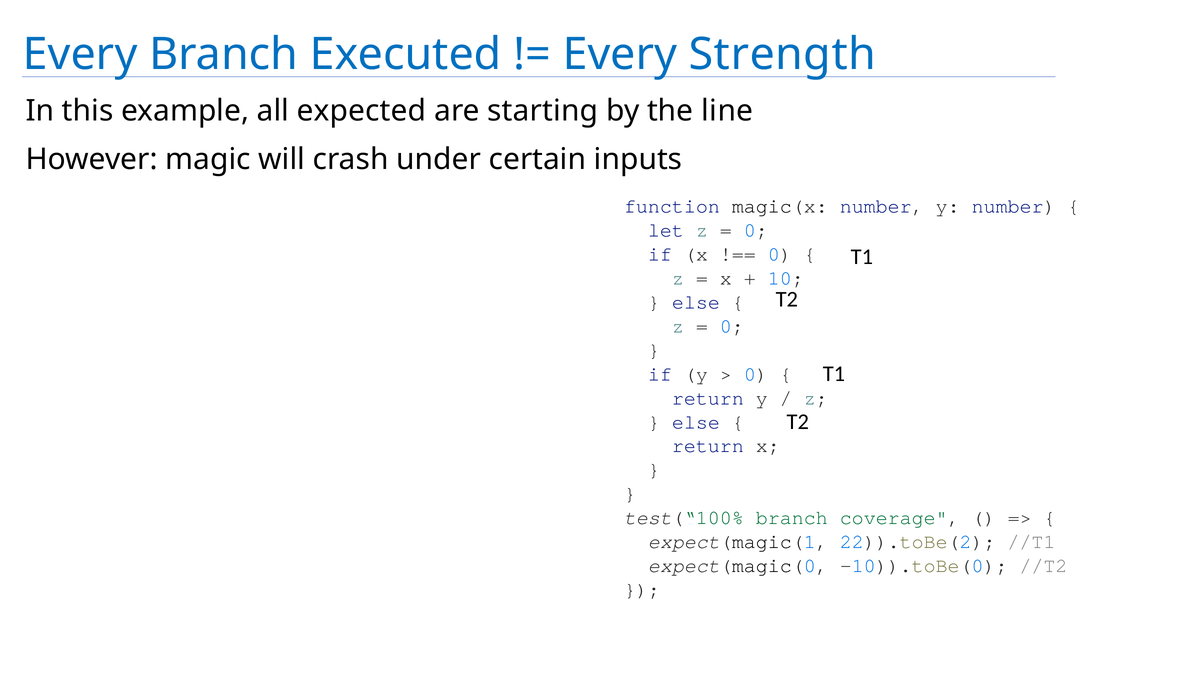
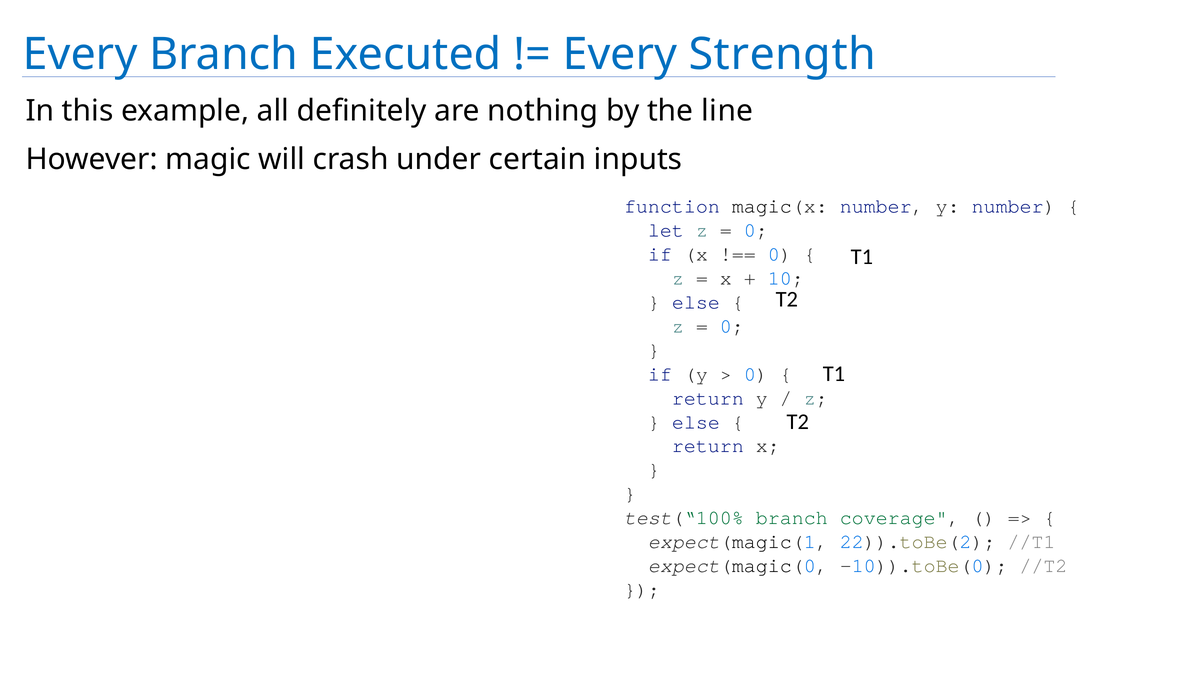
expected: expected -> definitely
starting: starting -> nothing
